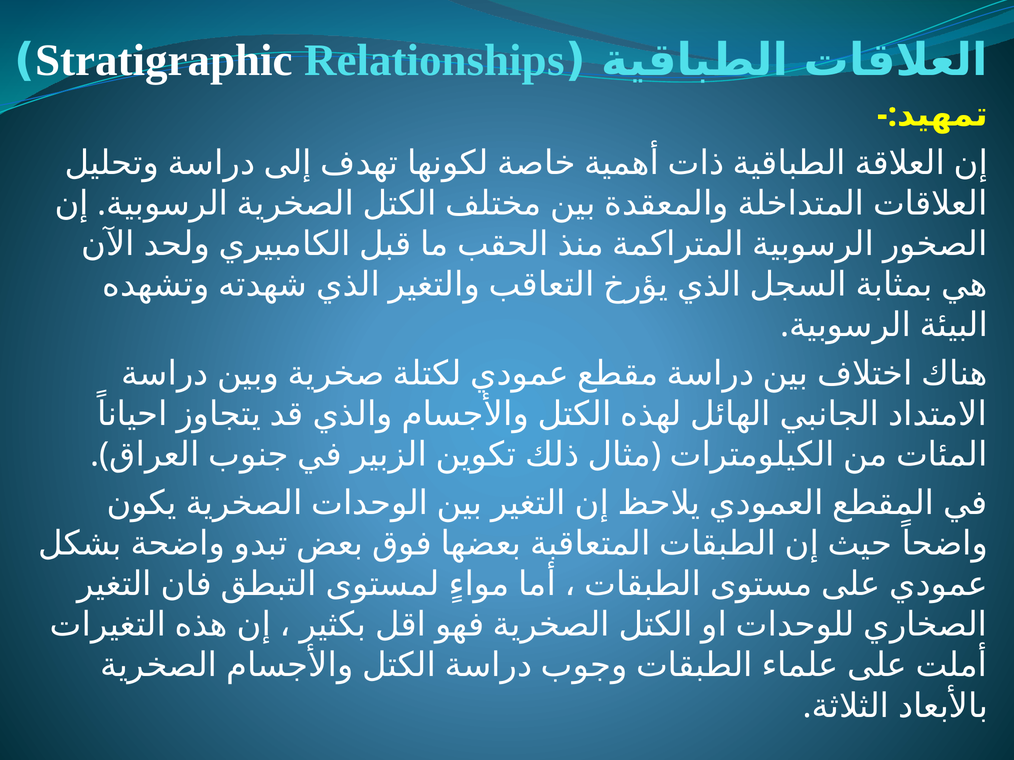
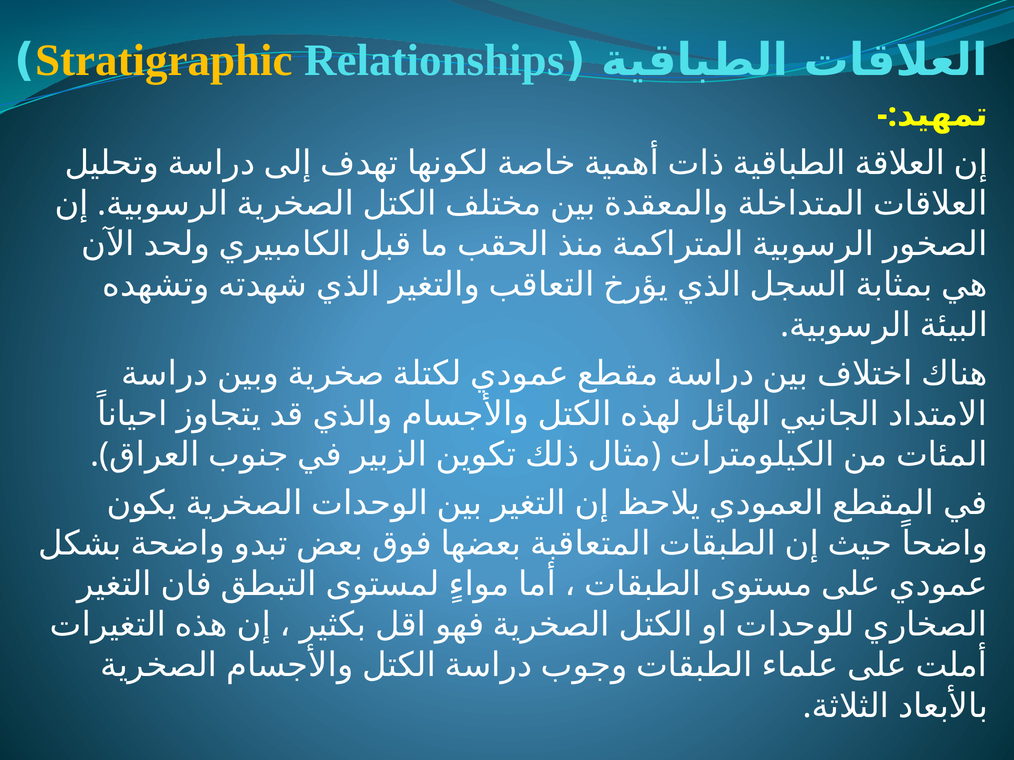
Stratigraphic colour: white -> yellow
